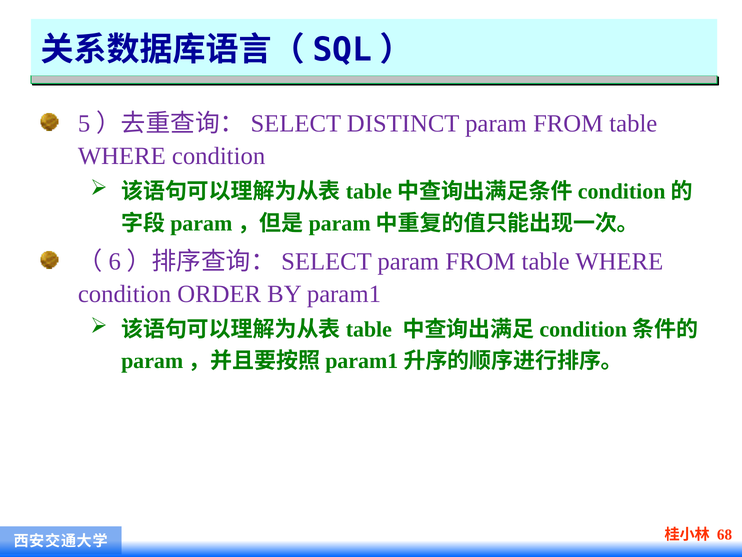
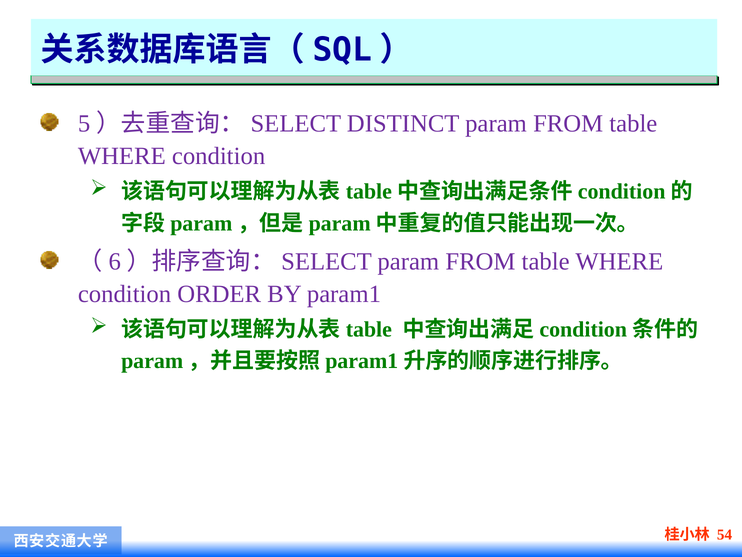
68: 68 -> 54
